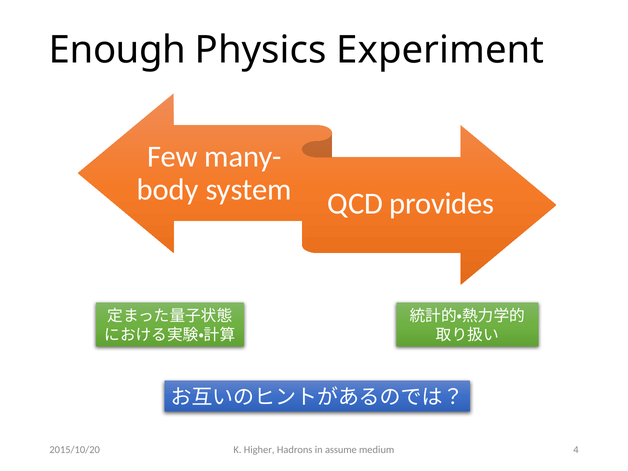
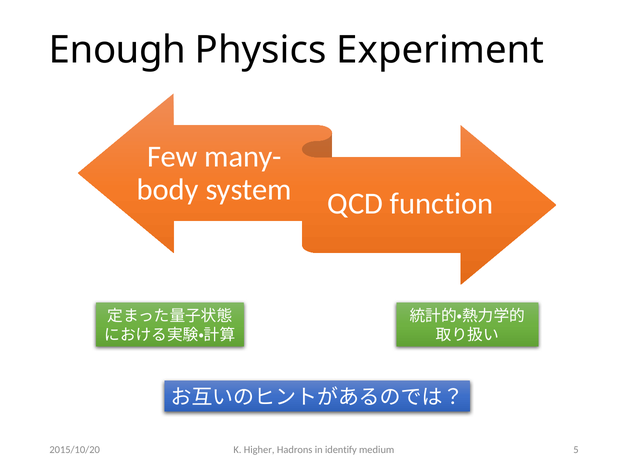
provides: provides -> function
assume: assume -> identify
4: 4 -> 5
